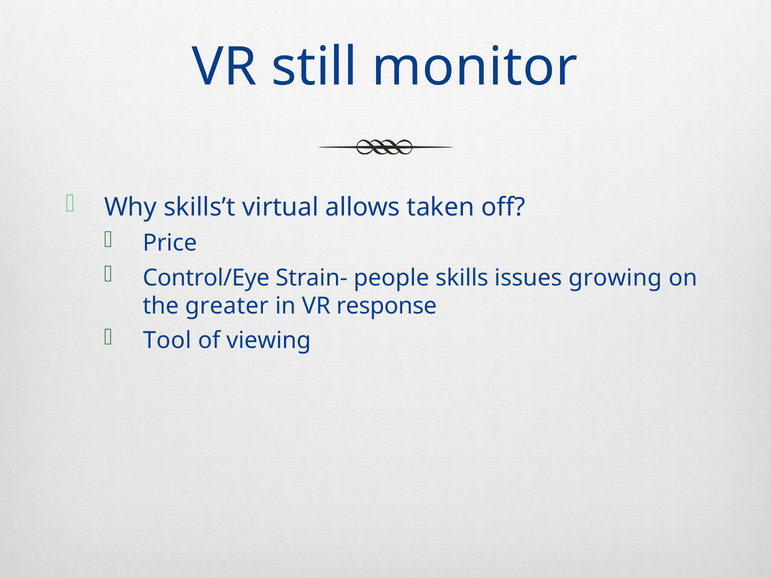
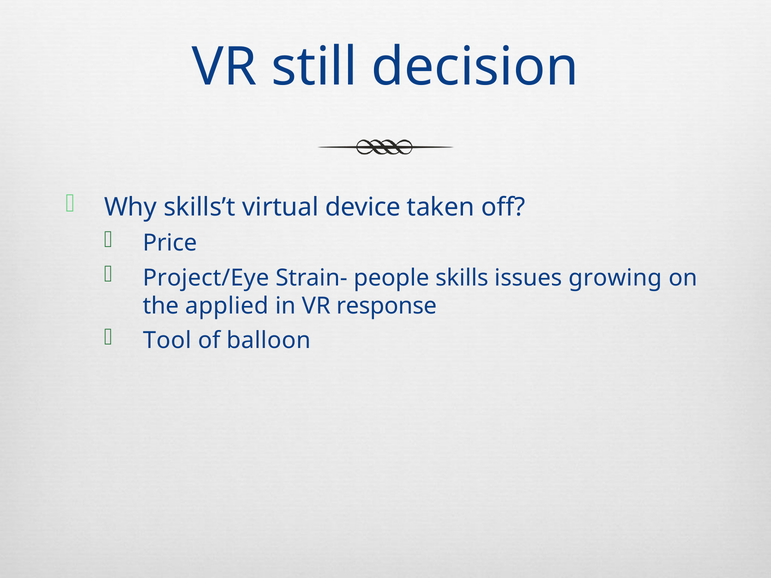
monitor: monitor -> decision
allows: allows -> device
Control/Eye: Control/Eye -> Project/Eye
greater: greater -> applied
viewing: viewing -> balloon
